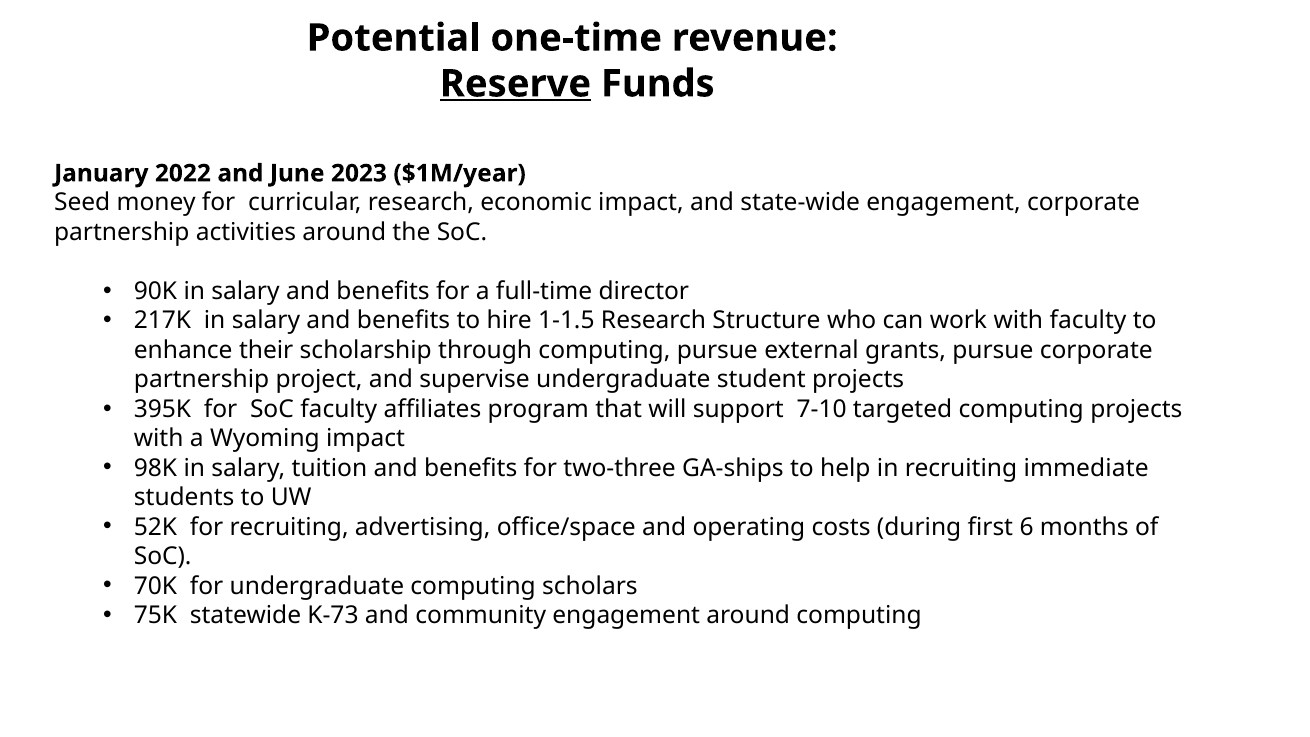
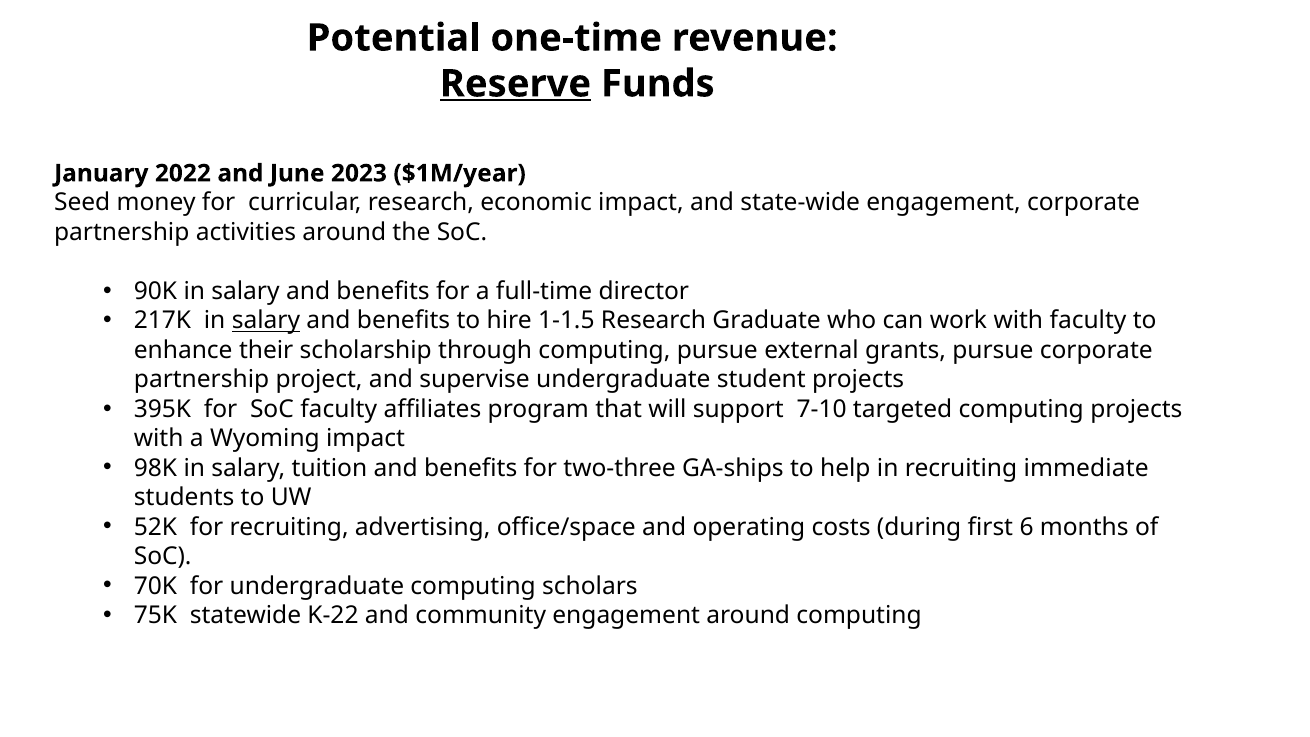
salary at (266, 321) underline: none -> present
Structure: Structure -> Graduate
K-73: K-73 -> K-22
